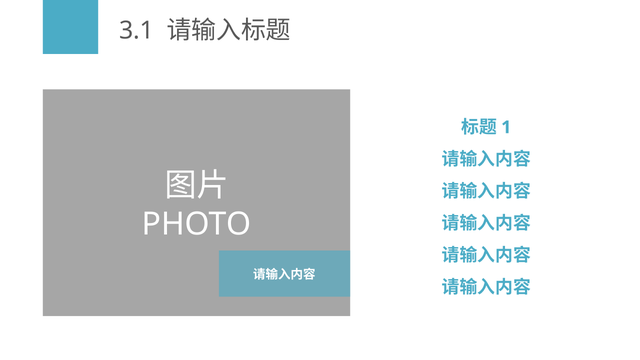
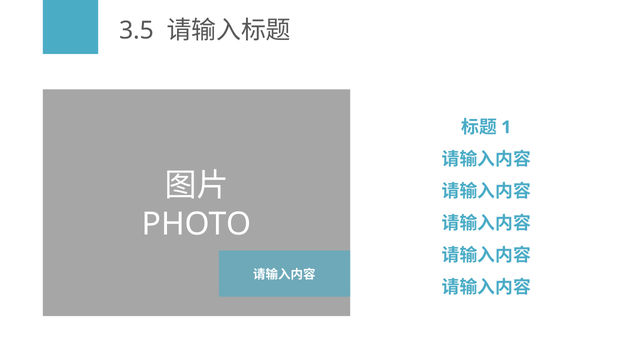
3.1: 3.1 -> 3.5
